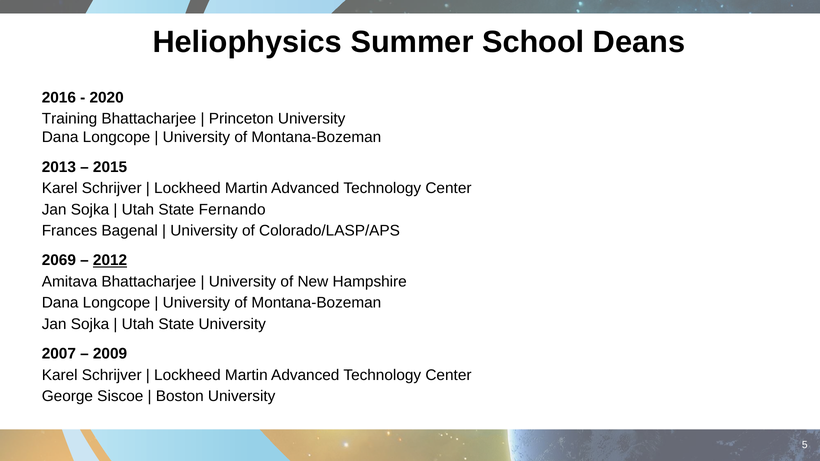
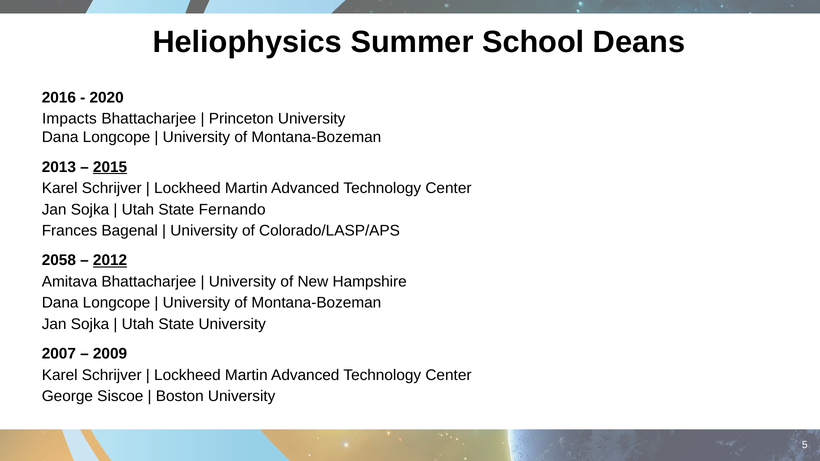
Training: Training -> Impacts
2015 underline: none -> present
2069: 2069 -> 2058
